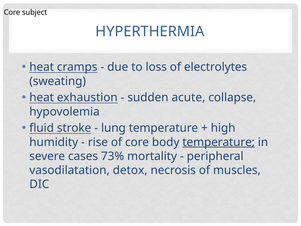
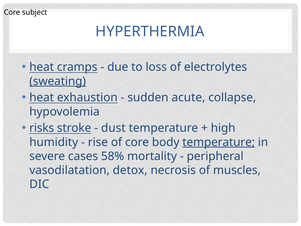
sweating underline: none -> present
fluid: fluid -> risks
lung: lung -> dust
73%: 73% -> 58%
